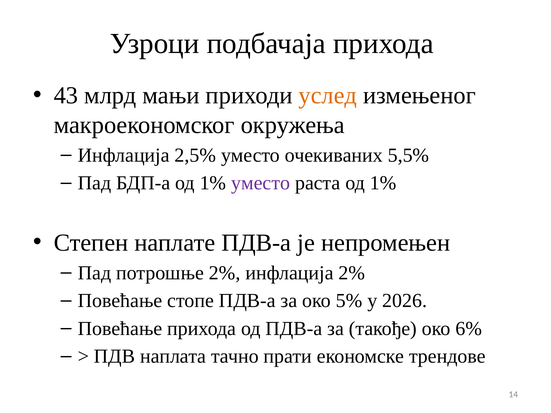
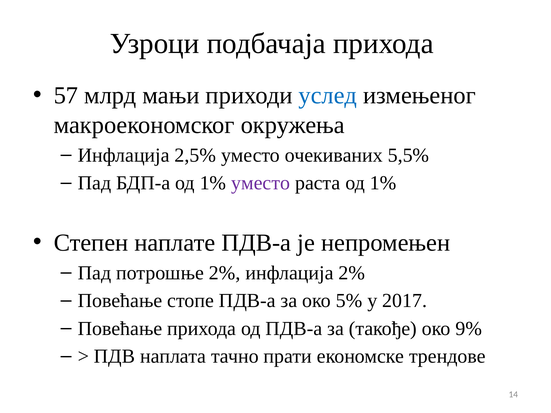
43: 43 -> 57
услед colour: orange -> blue
2026: 2026 -> 2017
6%: 6% -> 9%
